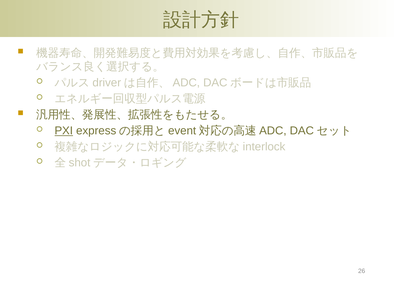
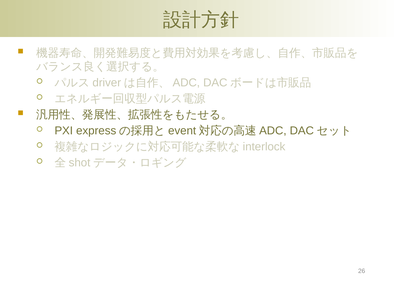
PXI underline: present -> none
